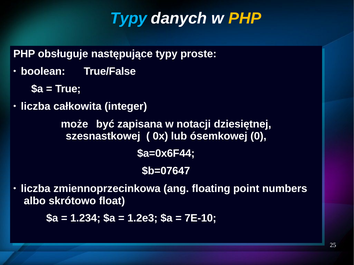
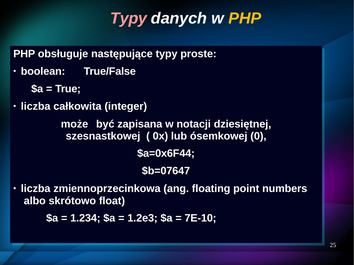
Typy at (129, 18) colour: light blue -> pink
